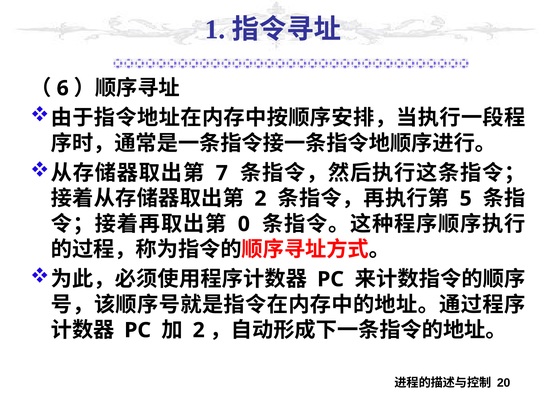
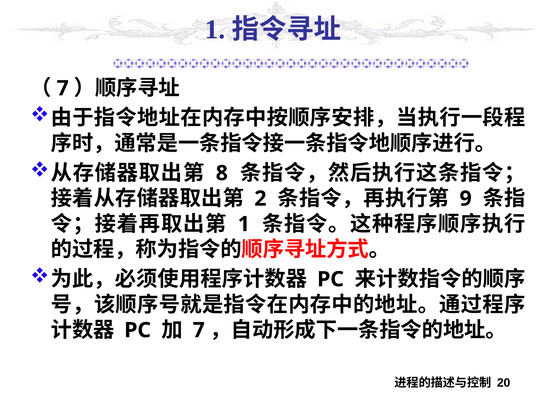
6 at (63, 88): 6 -> 7
7: 7 -> 8
5: 5 -> 9
0 at (244, 224): 0 -> 1
2 at (199, 331): 2 -> 7
